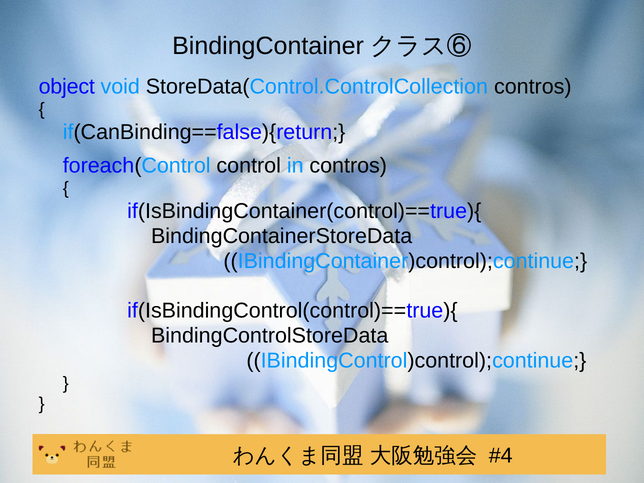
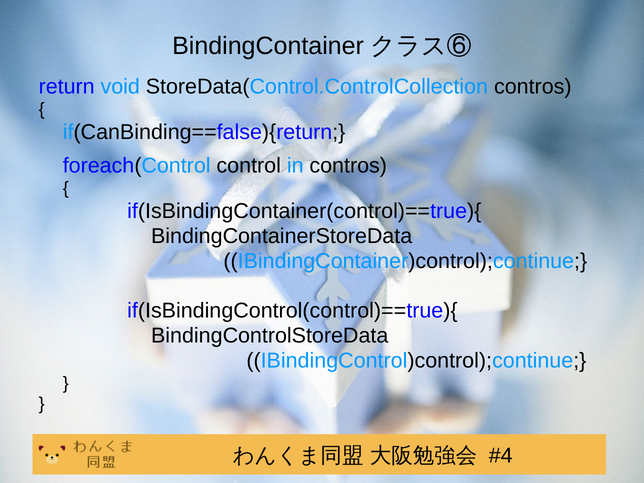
object: object -> return
